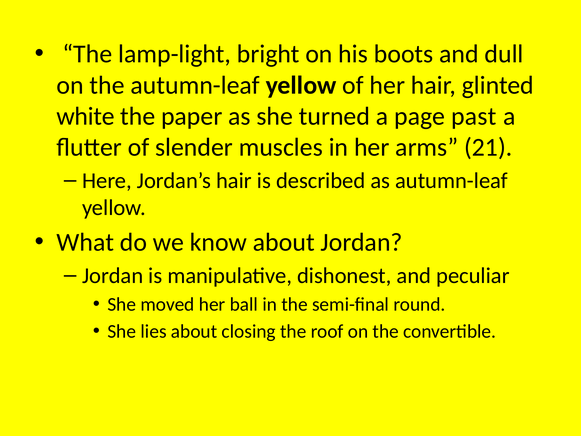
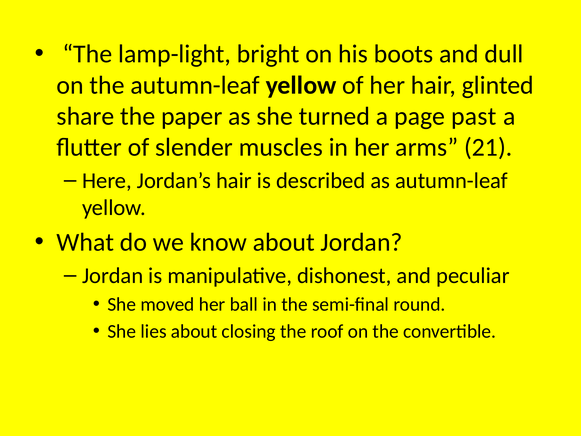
white: white -> share
